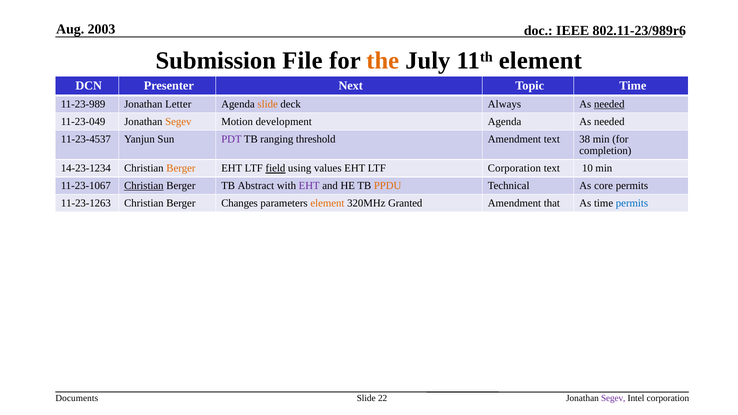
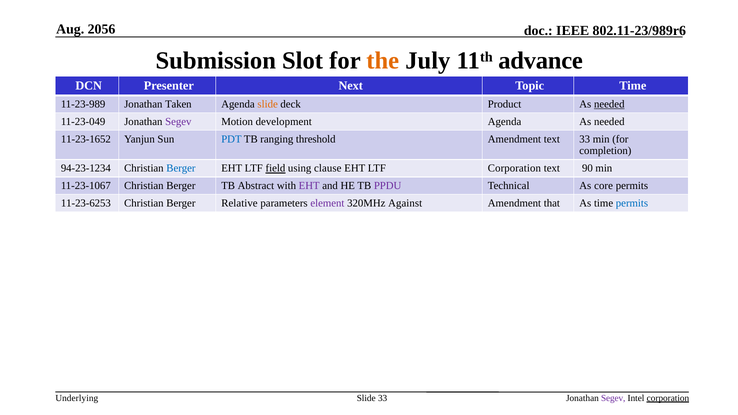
2003: 2003 -> 2056
File: File -> Slot
11th element: element -> advance
Letter: Letter -> Taken
Always: Always -> Product
Segev at (178, 122) colour: orange -> purple
11-23-4537: 11-23-4537 -> 11-23-1652
PDT colour: purple -> blue
text 38: 38 -> 33
14-23-1234: 14-23-1234 -> 94-23-1234
Berger at (181, 168) colour: orange -> blue
values: values -> clause
10: 10 -> 90
Christian at (144, 186) underline: present -> none
PPDU colour: orange -> purple
11-23-1263: 11-23-1263 -> 11-23-6253
Changes: Changes -> Relative
element at (327, 203) colour: orange -> purple
Granted: Granted -> Against
Documents: Documents -> Underlying
Slide 22: 22 -> 33
corporation at (668, 398) underline: none -> present
